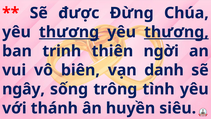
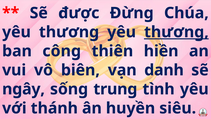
thương at (69, 32) underline: present -> none
trinh: trinh -> công
ngời: ngời -> hiền
trông: trông -> trung
